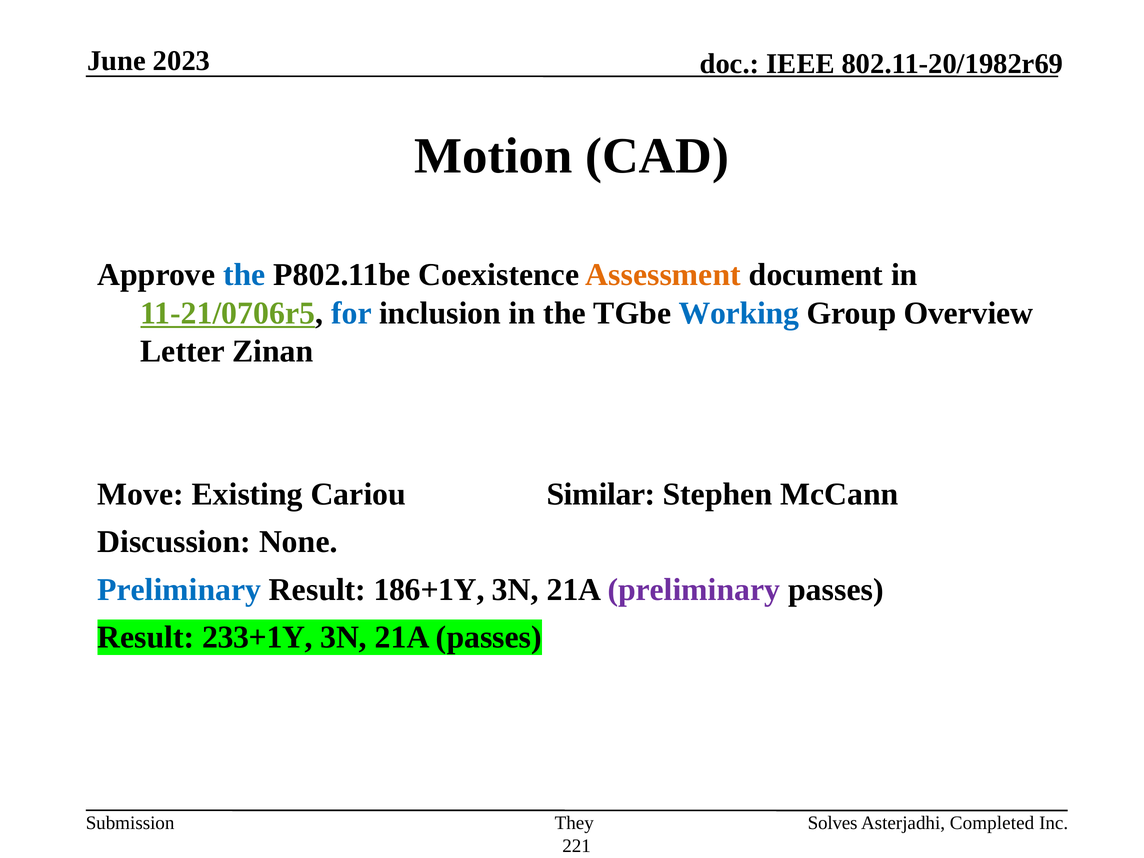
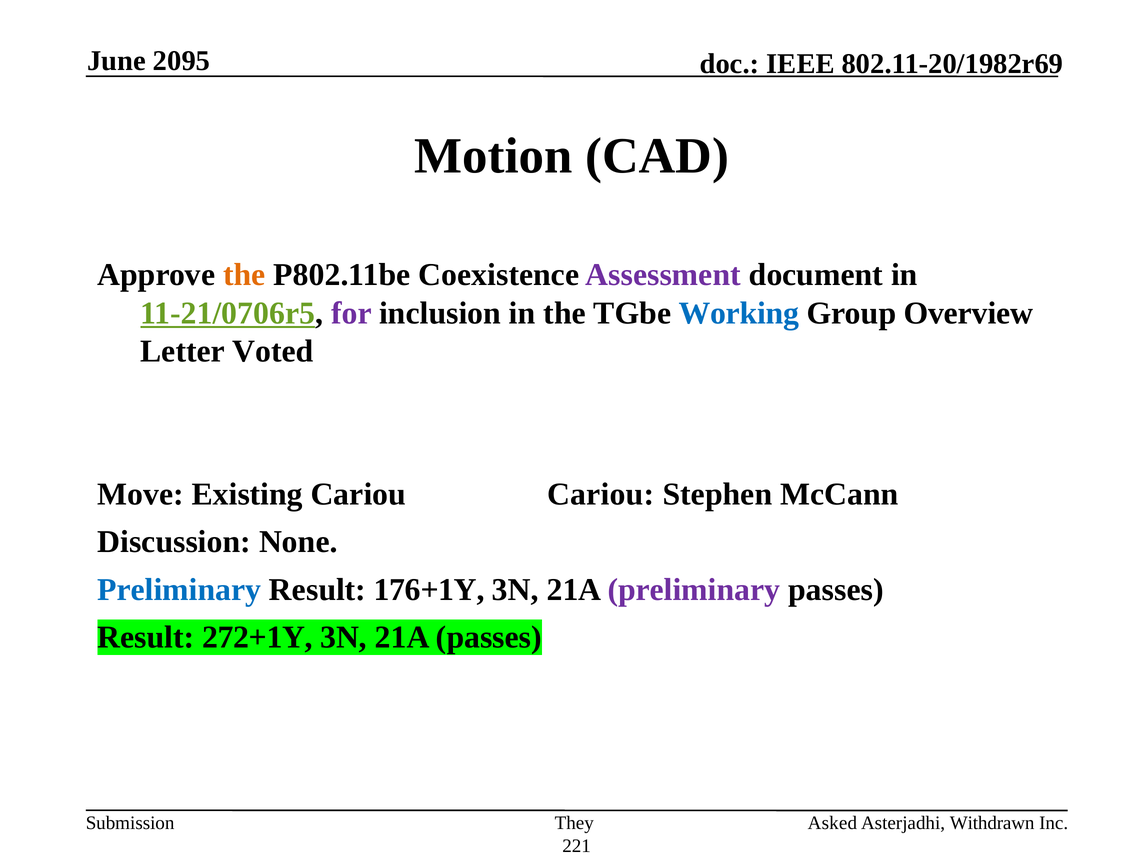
2023: 2023 -> 2095
the at (244, 275) colour: blue -> orange
Assessment colour: orange -> purple
for colour: blue -> purple
Zinan: Zinan -> Voted
Cariou Similar: Similar -> Cariou
186+1Y: 186+1Y -> 176+1Y
233+1Y: 233+1Y -> 272+1Y
Solves: Solves -> Asked
Completed: Completed -> Withdrawn
